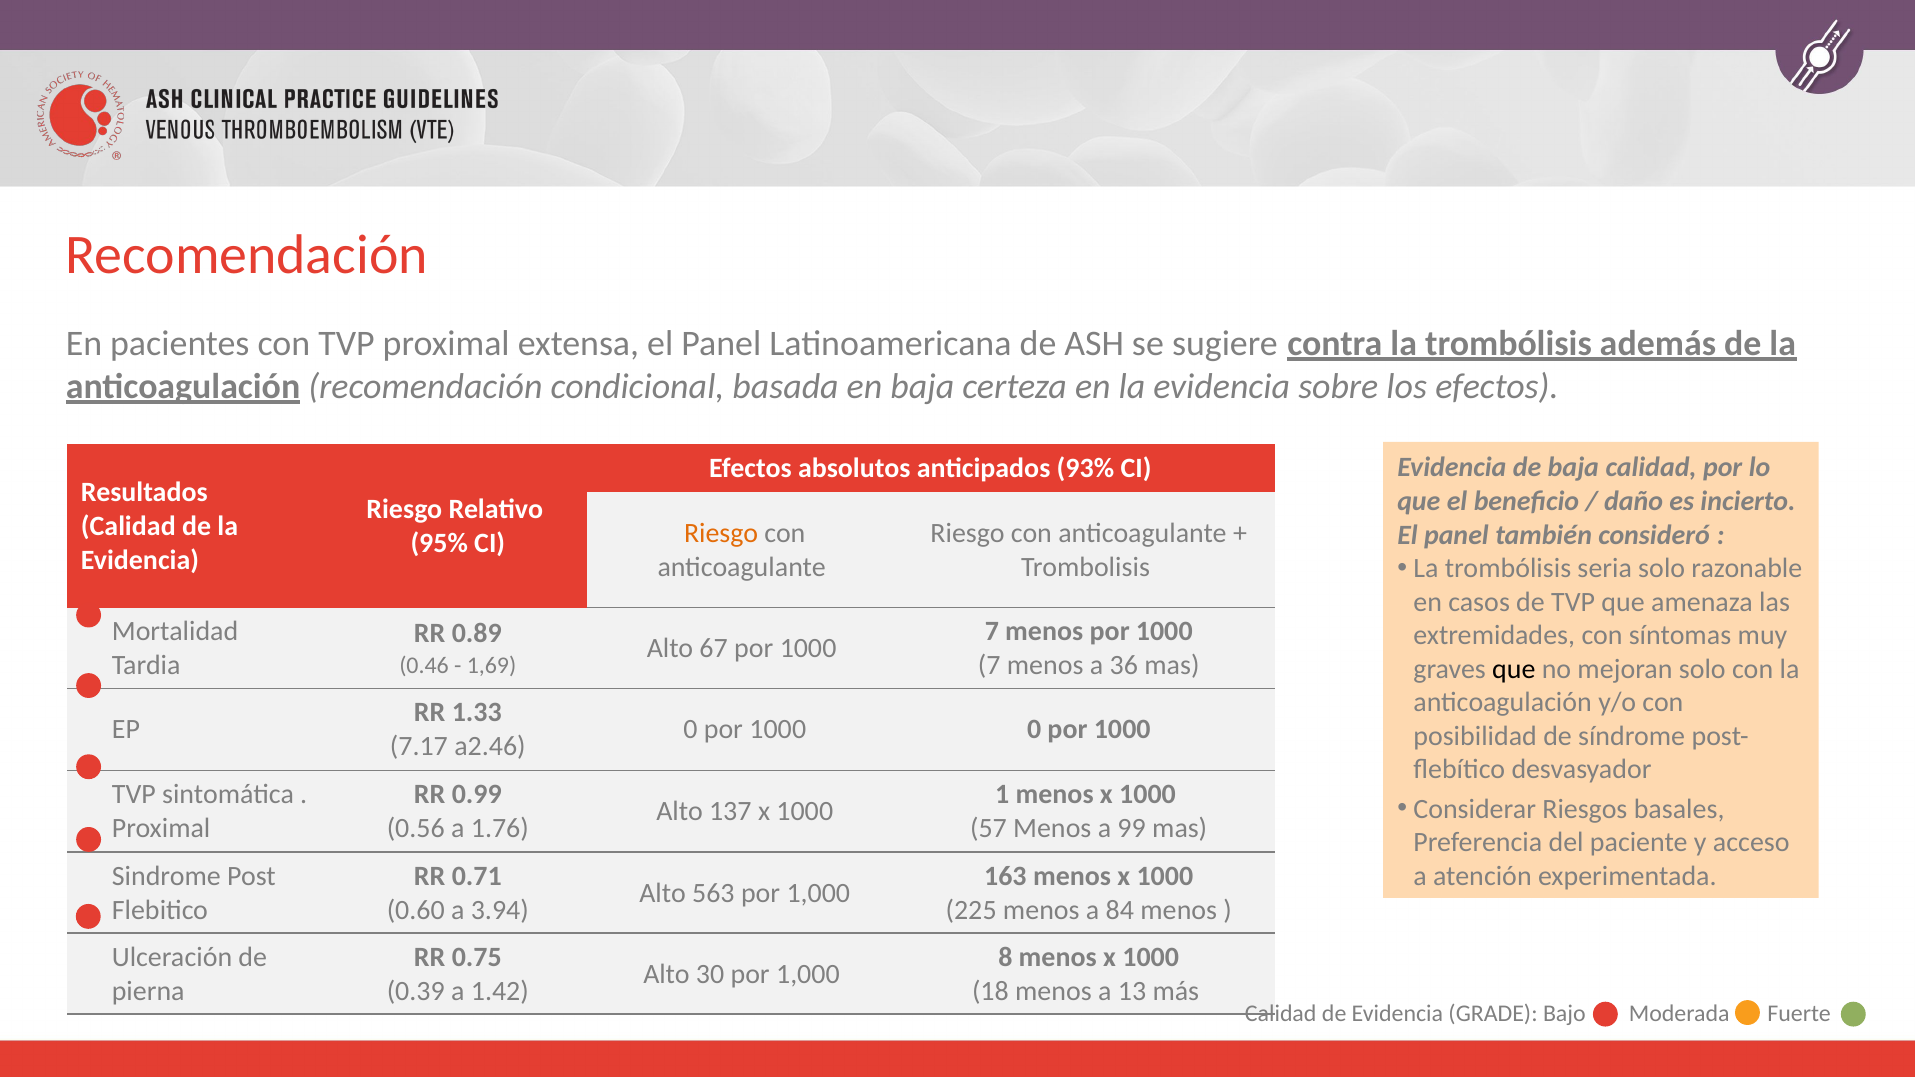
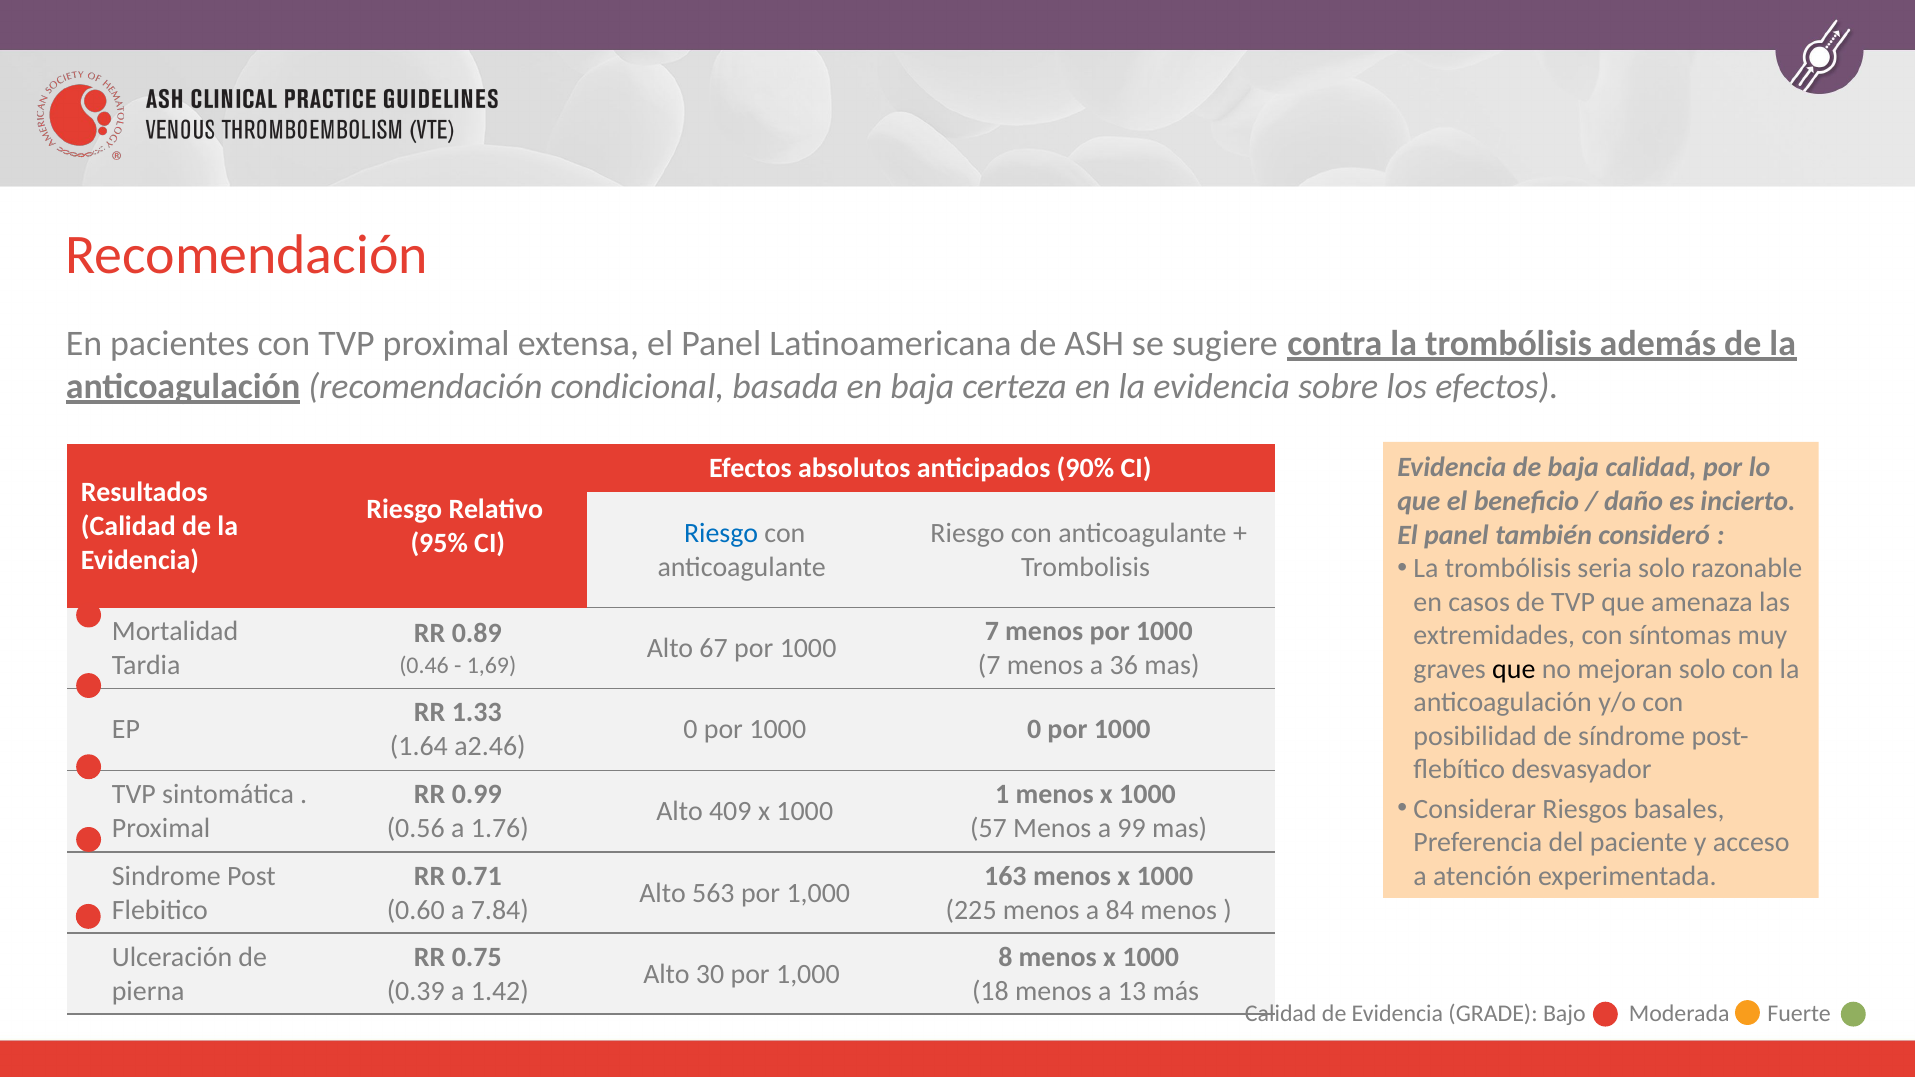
93%: 93% -> 90%
Riesgo at (721, 533) colour: orange -> blue
7.17: 7.17 -> 1.64
137: 137 -> 409
3.94: 3.94 -> 7.84
